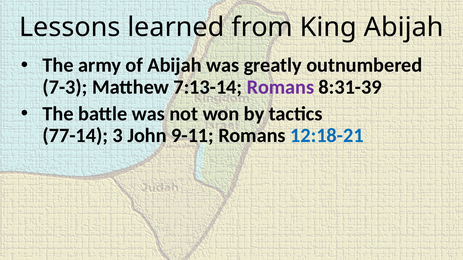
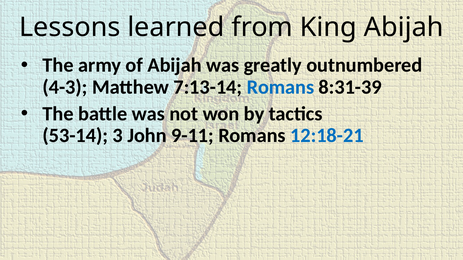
7-3: 7-3 -> 4-3
Romans at (280, 87) colour: purple -> blue
77-14: 77-14 -> 53-14
